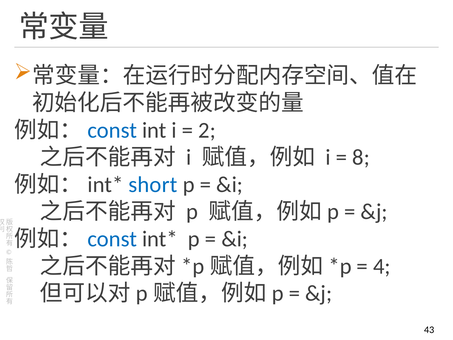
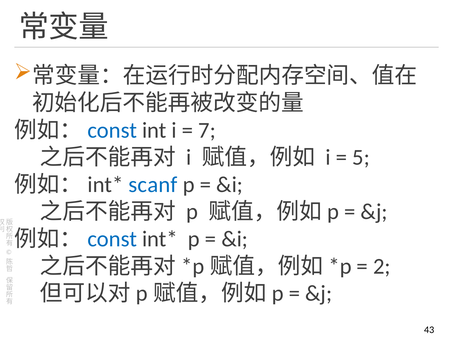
2: 2 -> 7
8: 8 -> 5
short: short -> scanf
4: 4 -> 2
